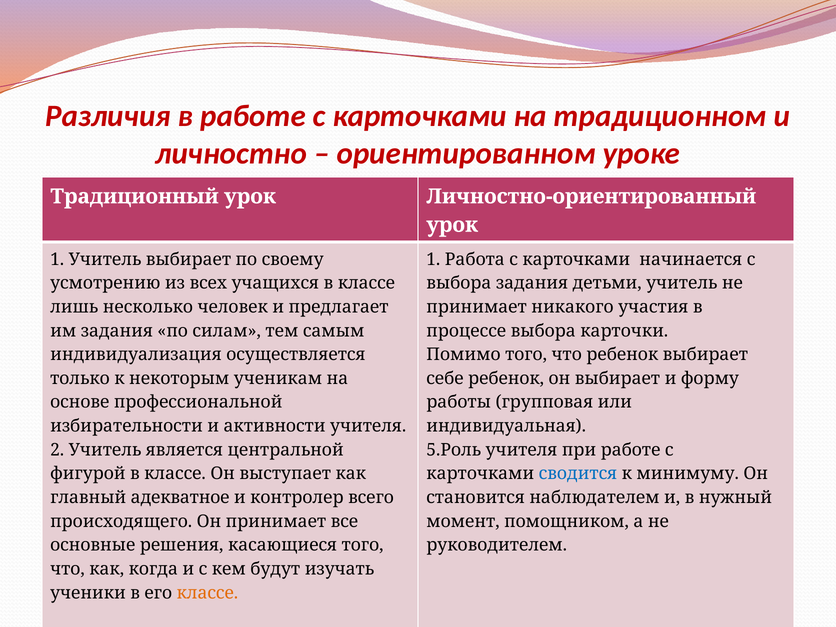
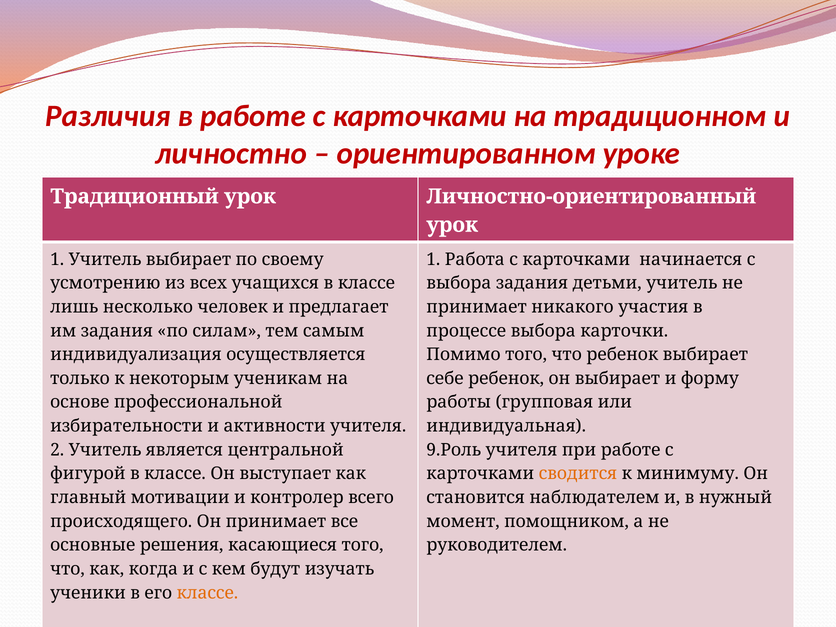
5.Роль: 5.Роль -> 9.Роль
сводится colour: blue -> orange
адекватное: адекватное -> мотивации
